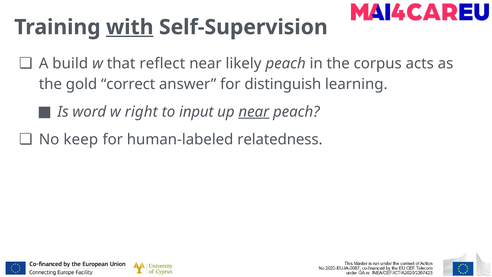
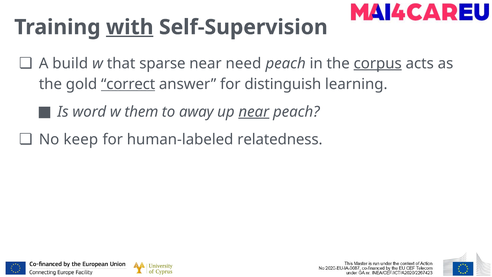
reflect: reflect -> sparse
likely: likely -> need
corpus underline: none -> present
correct underline: none -> present
right: right -> them
input: input -> away
